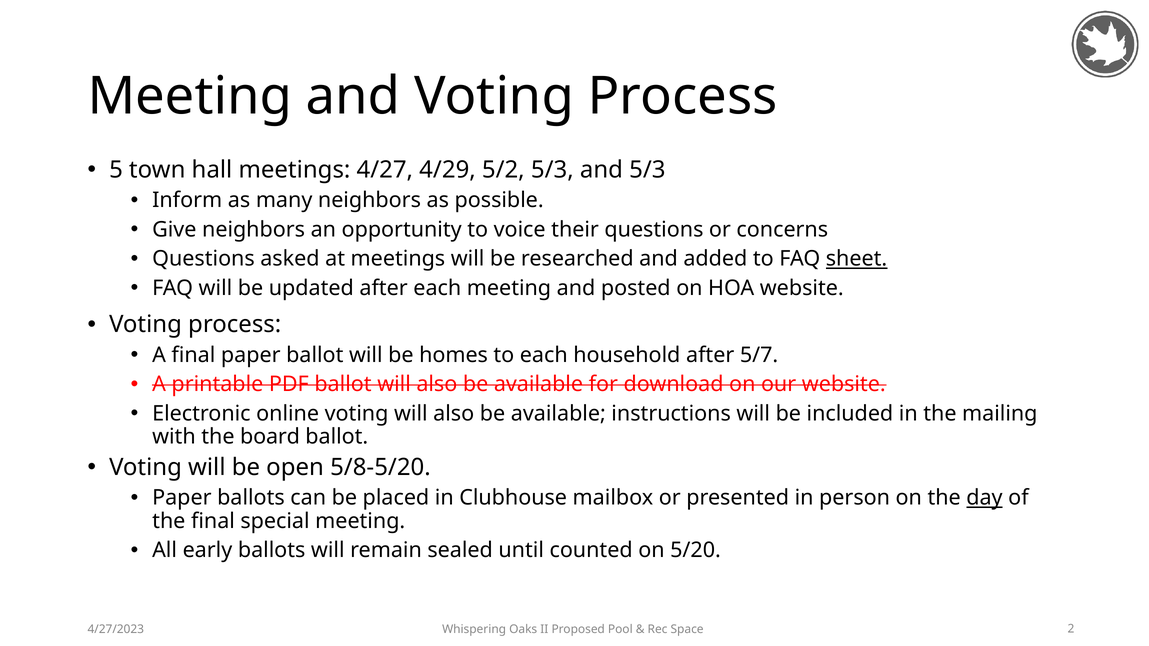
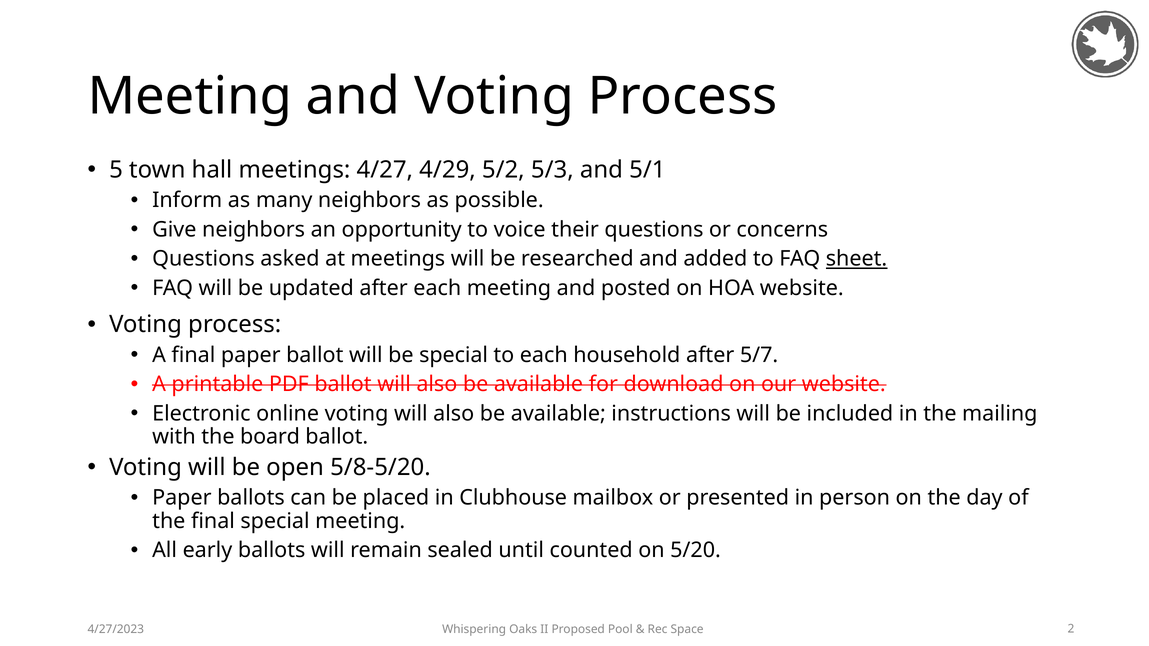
and 5/3: 5/3 -> 5/1
be homes: homes -> special
day underline: present -> none
